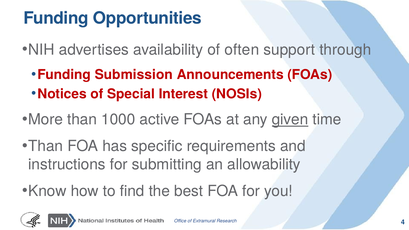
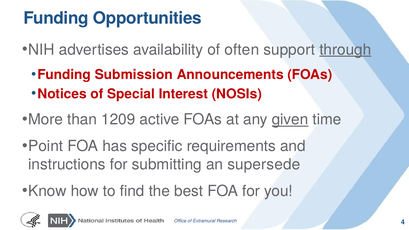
through underline: none -> present
1000: 1000 -> 1209
Than at (46, 146): Than -> Point
allowability: allowability -> supersede
